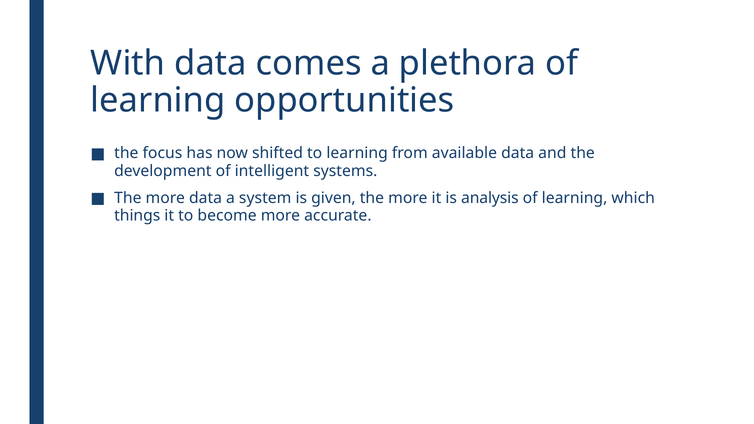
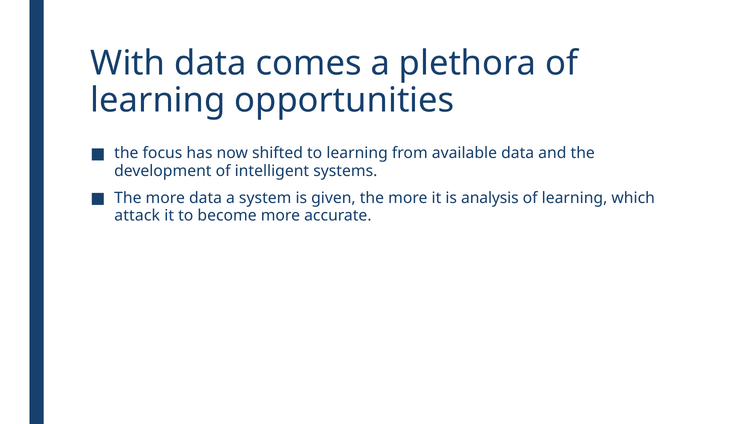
things: things -> attack
